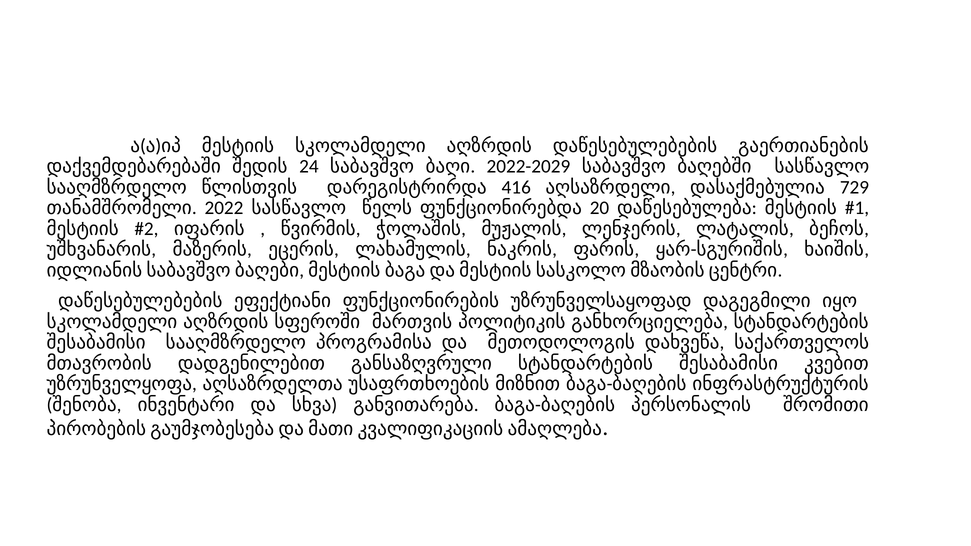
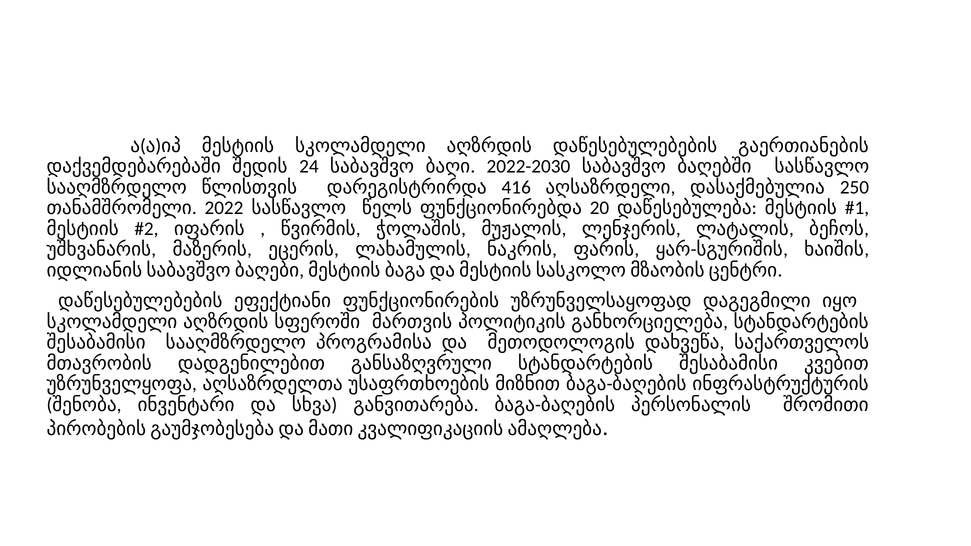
2022-2029: 2022-2029 -> 2022-2030
729: 729 -> 250
